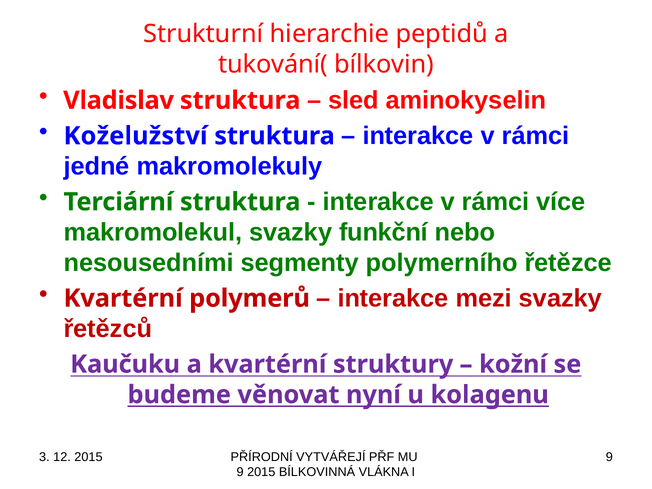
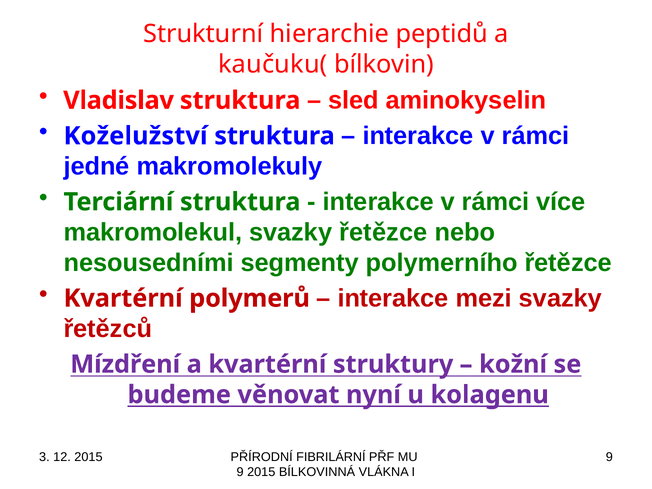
tukování(: tukování( -> kaučuku(
svazky funkční: funkční -> řetězce
Kaučuku: Kaučuku -> Mízdření
VYTVÁŘEJÍ: VYTVÁŘEJÍ -> FIBRILÁRNÍ
